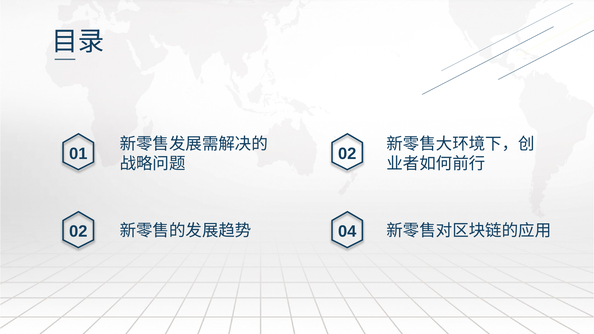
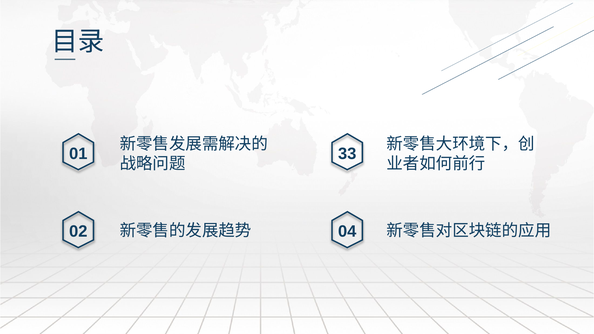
01 02: 02 -> 33
